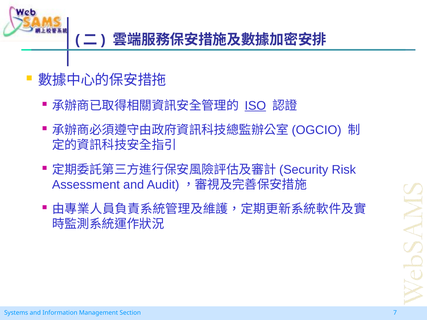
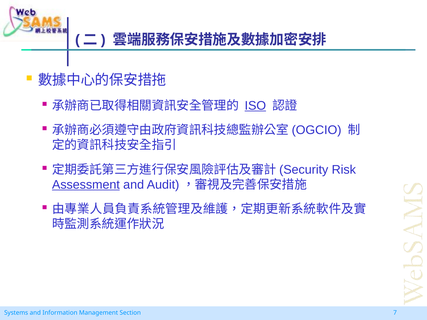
Assessment underline: none -> present
